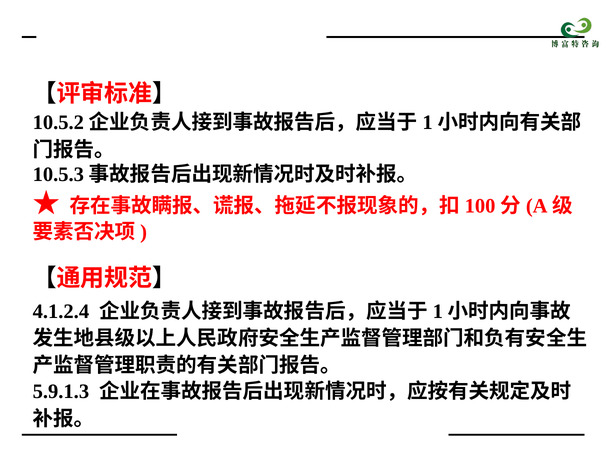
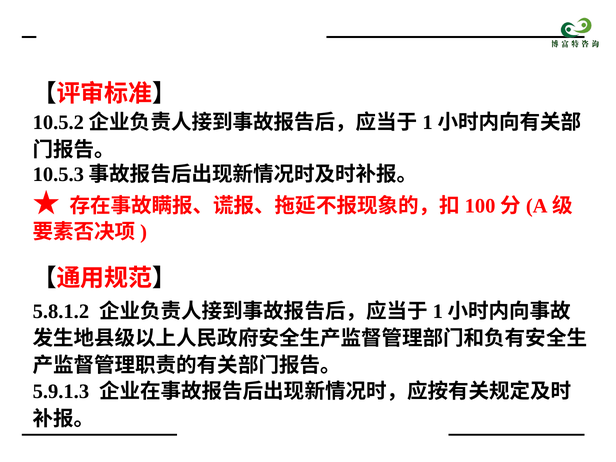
4.1.2.4: 4.1.2.4 -> 5.8.1.2
